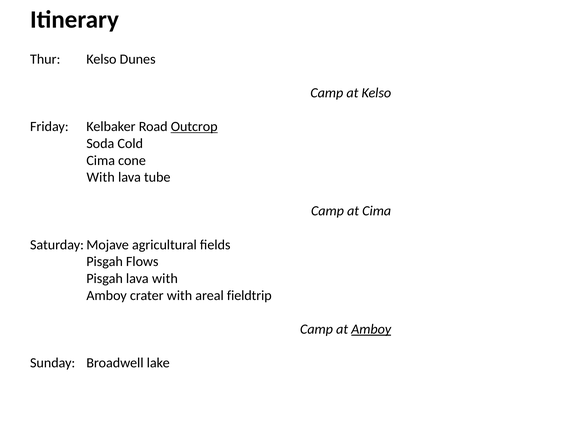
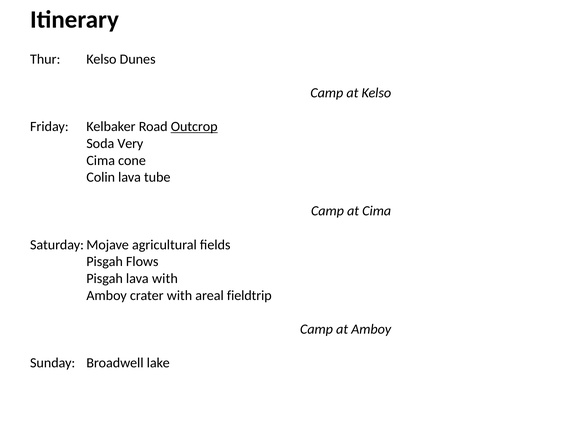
Cold: Cold -> Very
With at (101, 177): With -> Colin
Amboy at (371, 329) underline: present -> none
